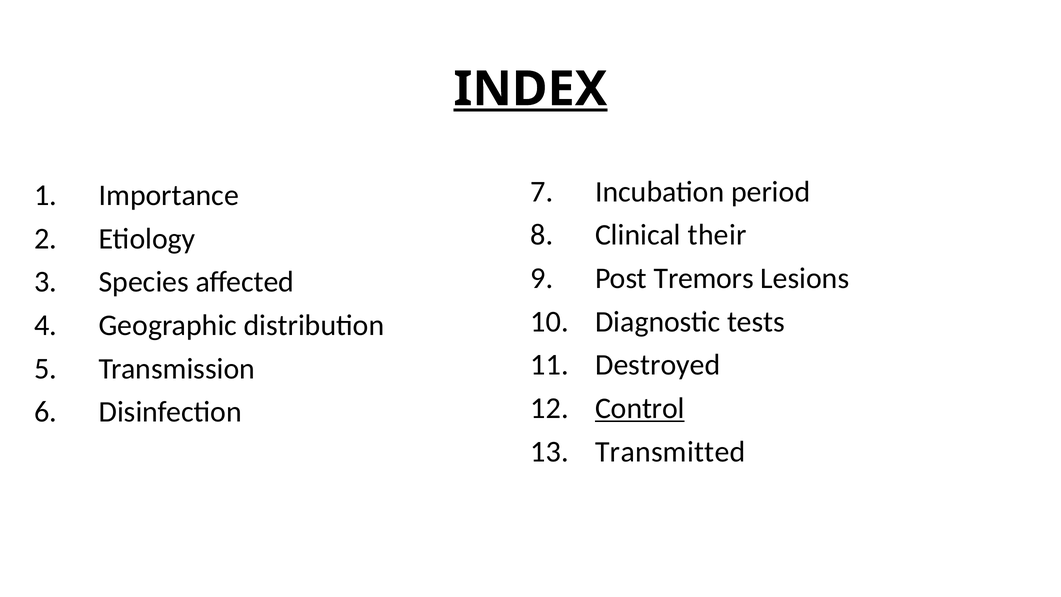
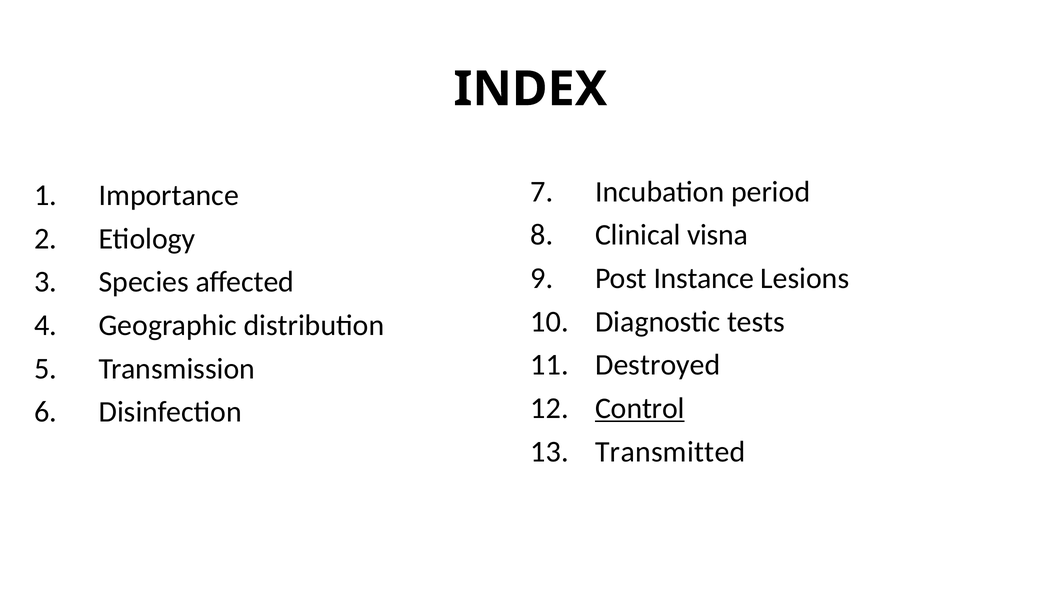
INDEX underline: present -> none
their: their -> visna
Tremors: Tremors -> Instance
